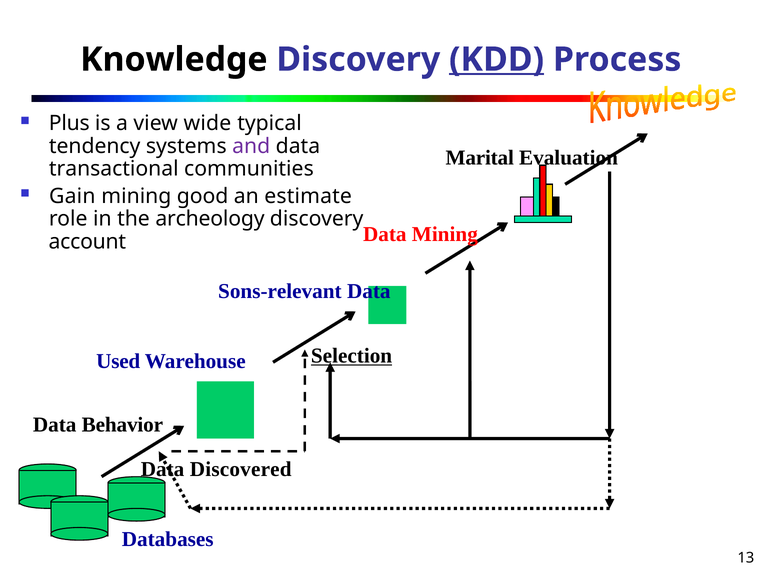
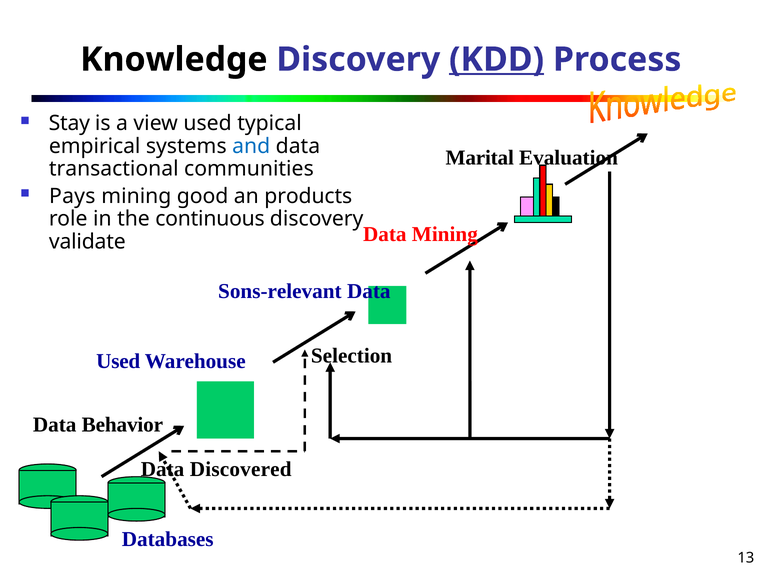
Plus: Plus -> Stay
view wide: wide -> used
tendency: tendency -> empirical
and colour: purple -> blue
Gain: Gain -> Pays
estimate: estimate -> products
archeology: archeology -> continuous
account: account -> validate
Selection underline: present -> none
